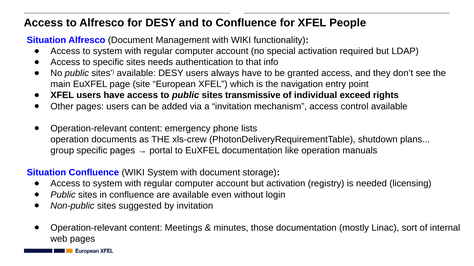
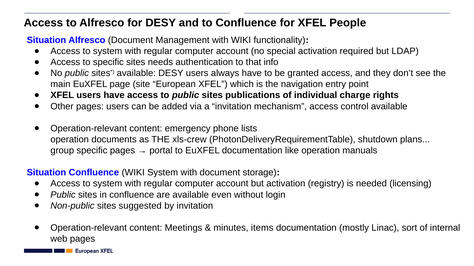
transmissive: transmissive -> publications
exceed: exceed -> charge
those: those -> items
